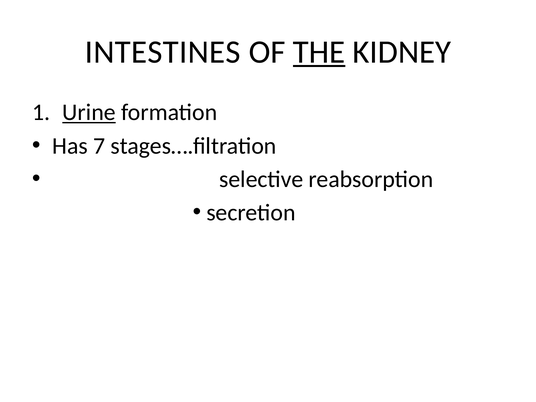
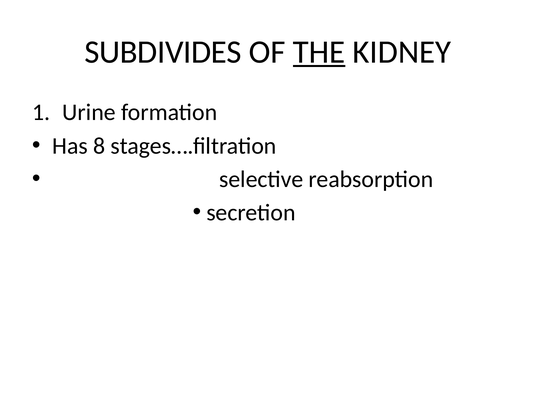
INTESTINES: INTESTINES -> SUBDIVIDES
Urine underline: present -> none
7: 7 -> 8
